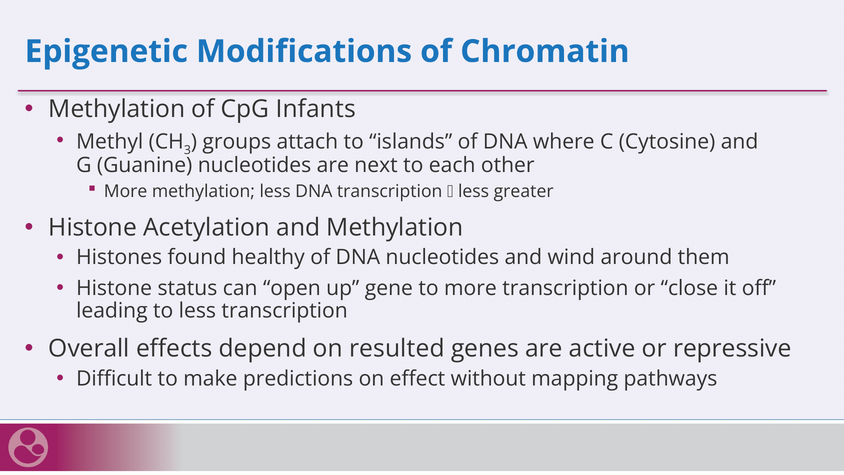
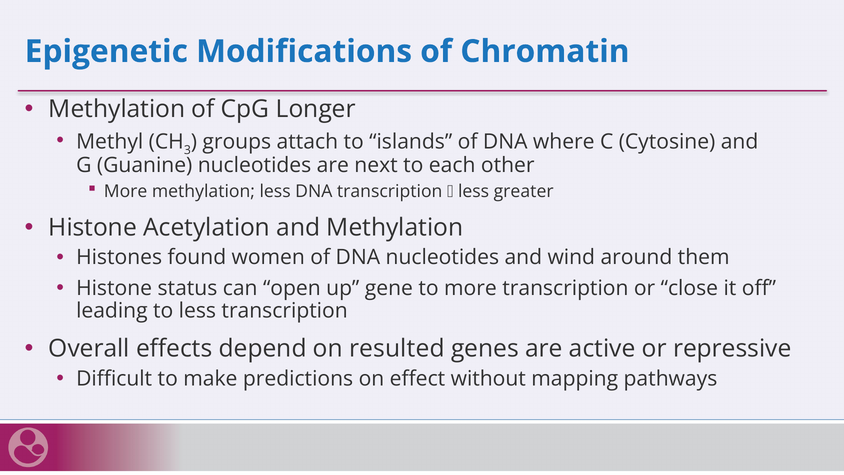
Infants: Infants -> Longer
healthy: healthy -> women
